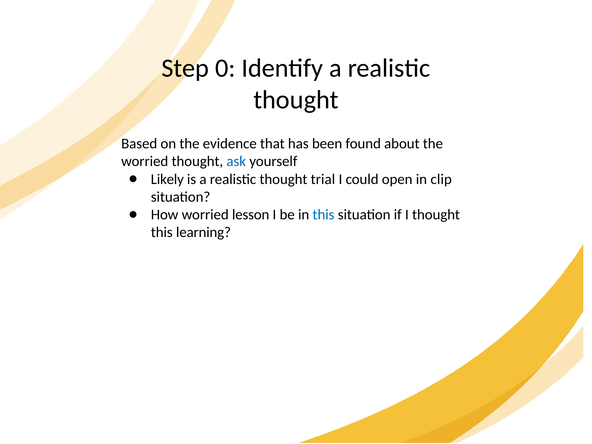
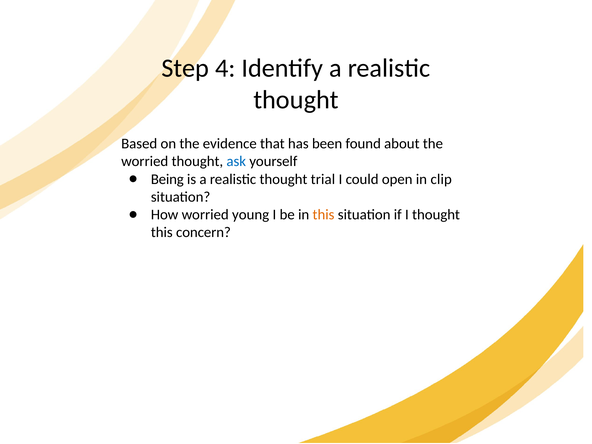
0: 0 -> 4
Likely: Likely -> Being
lesson: lesson -> young
this at (324, 215) colour: blue -> orange
learning: learning -> concern
